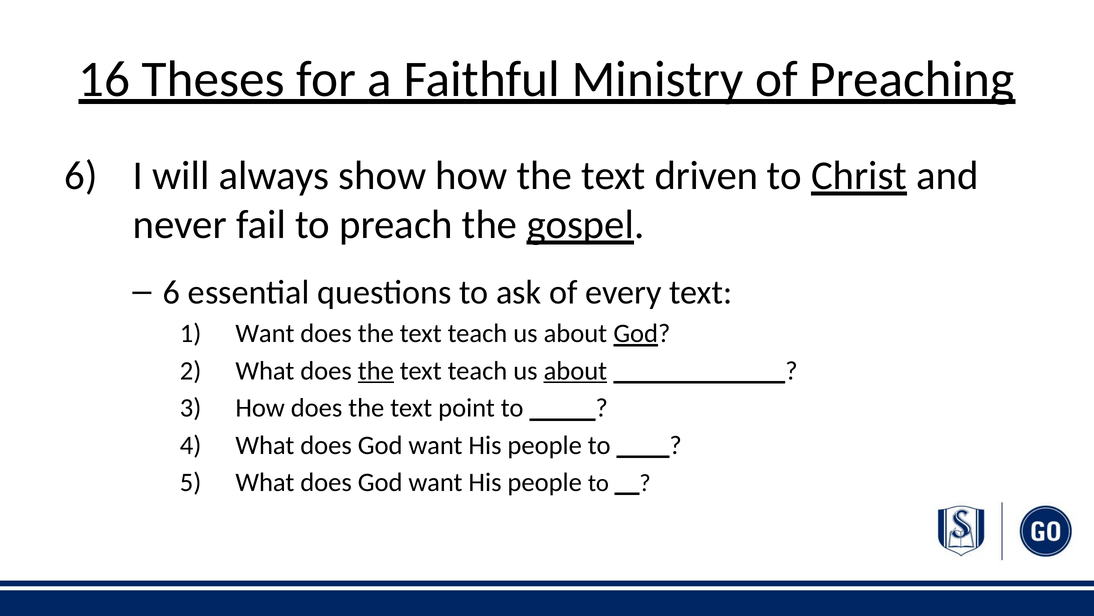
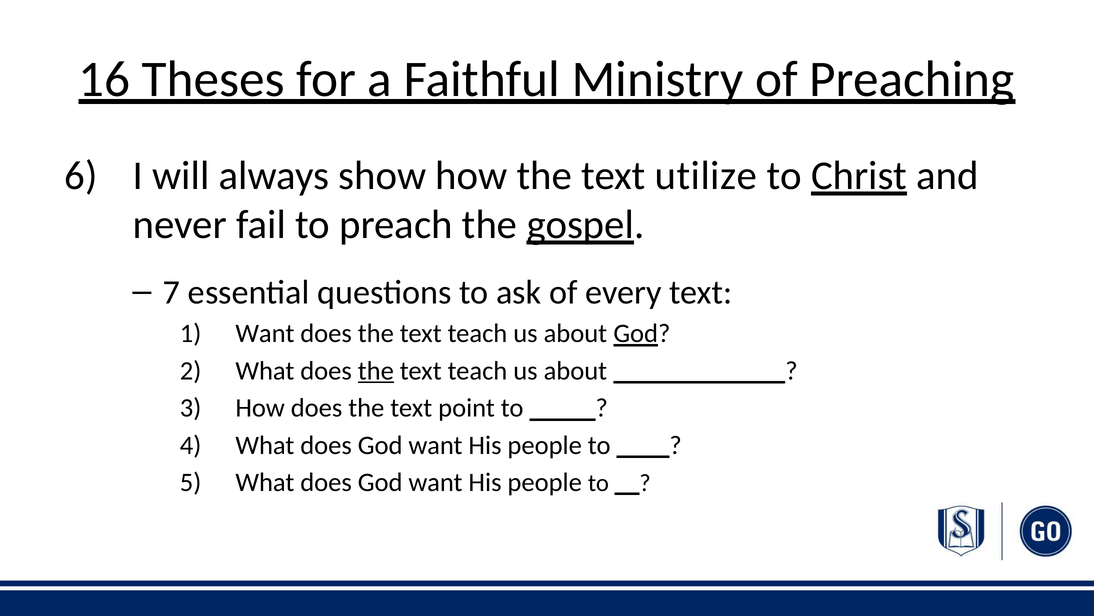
driven: driven -> utilize
6 at (172, 292): 6 -> 7
about at (575, 370) underline: present -> none
